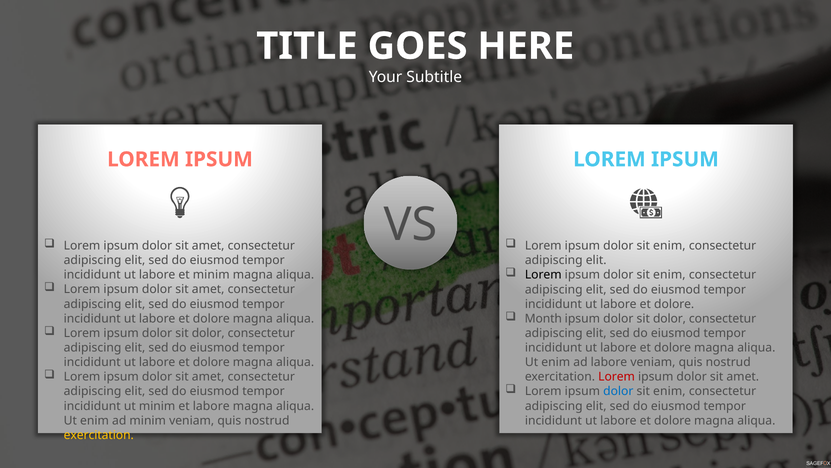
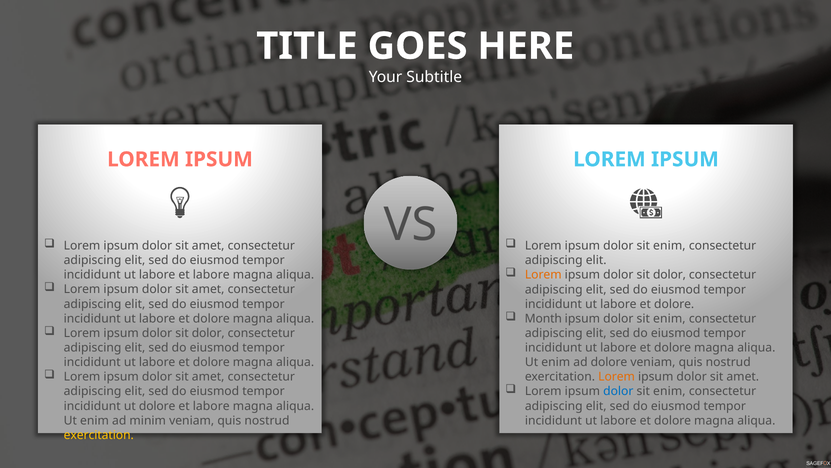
Lorem at (543, 275) colour: black -> orange
enim at (669, 275): enim -> dolor
labore et minim: minim -> labore
dolor at (669, 318): dolor -> enim
ad labore: labore -> dolore
Lorem at (617, 376) colour: red -> orange
ut minim: minim -> dolore
